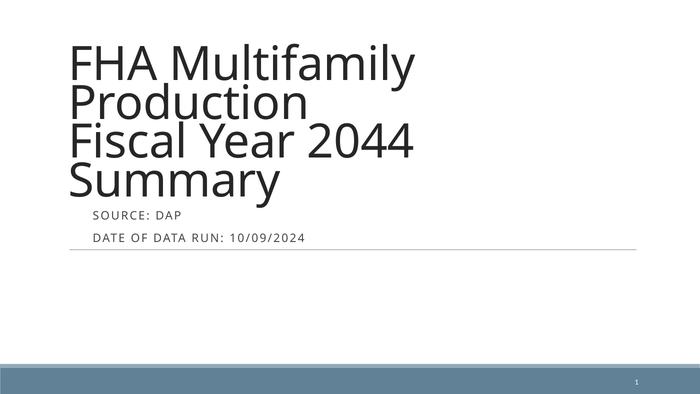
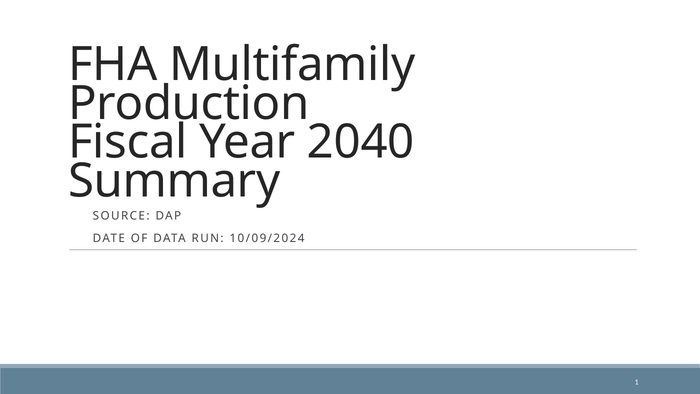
2044: 2044 -> 2040
